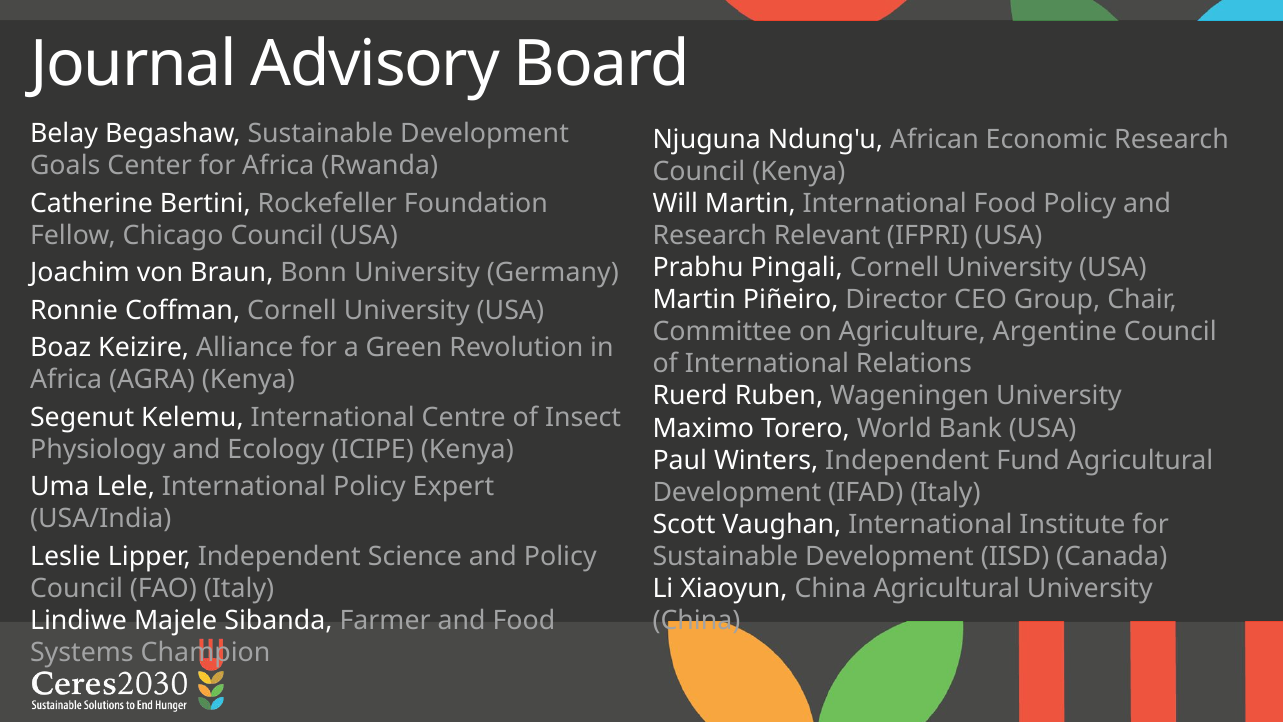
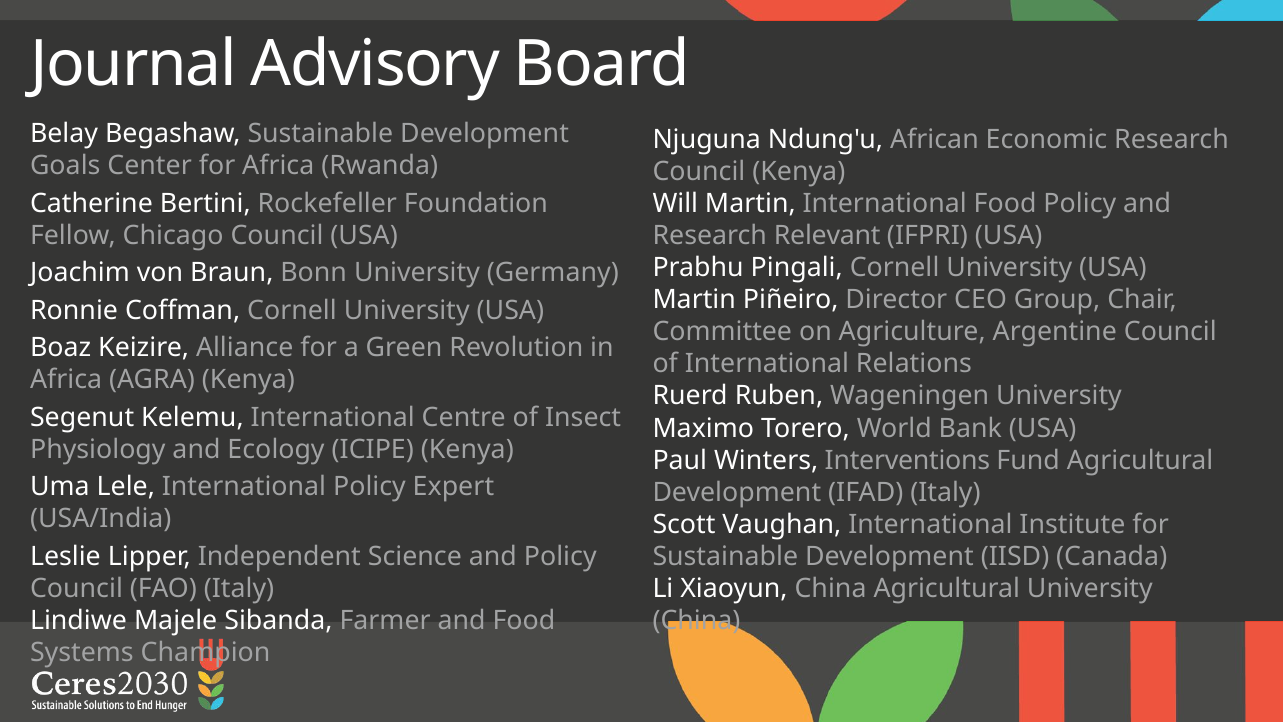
Winters Independent: Independent -> Interventions
